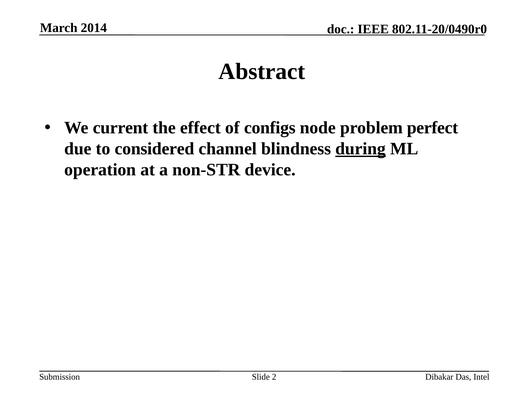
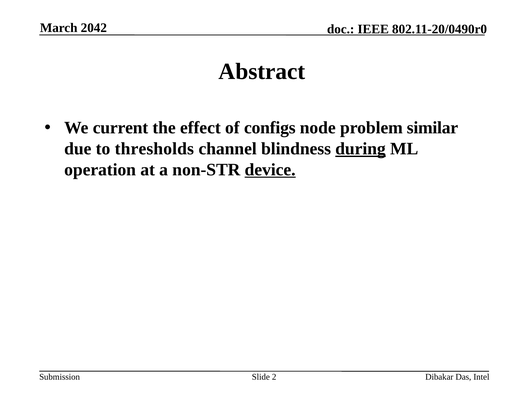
2014: 2014 -> 2042
perfect: perfect -> similar
considered: considered -> thresholds
device underline: none -> present
